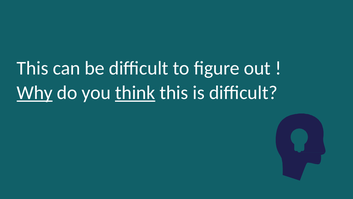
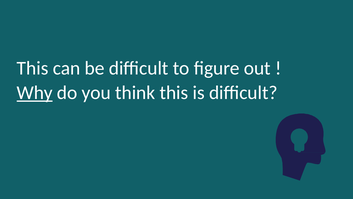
think underline: present -> none
